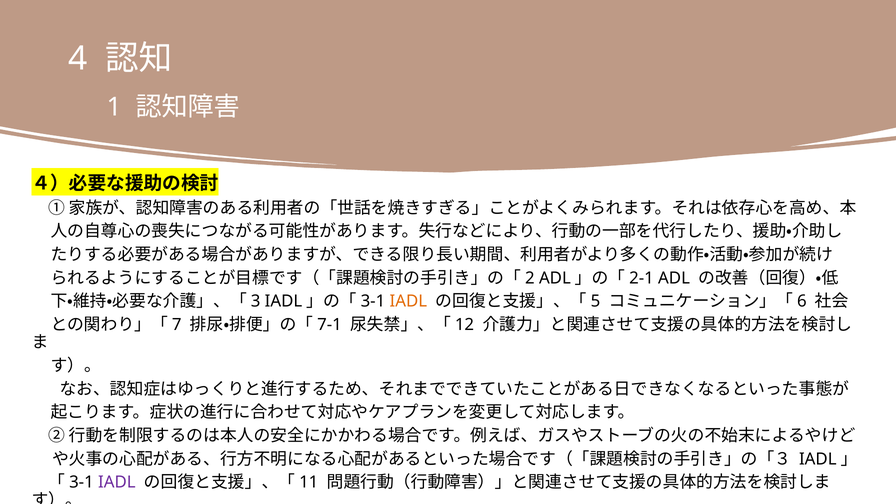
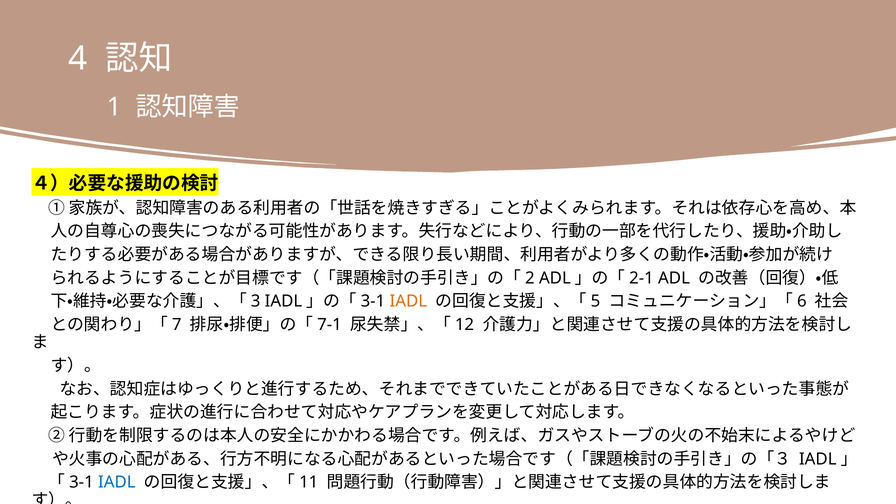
IADL at (117, 482) colour: purple -> blue
